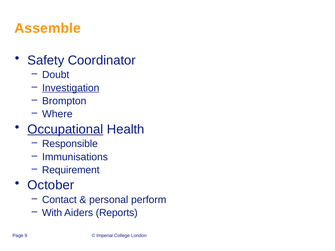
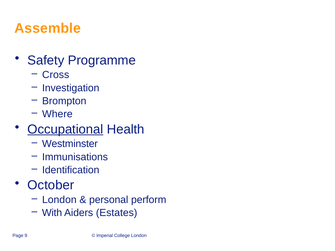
Coordinator: Coordinator -> Programme
Doubt: Doubt -> Cross
Investigation underline: present -> none
Responsible: Responsible -> Westminster
Requirement: Requirement -> Identification
Contact at (59, 200): Contact -> London
Reports: Reports -> Estates
